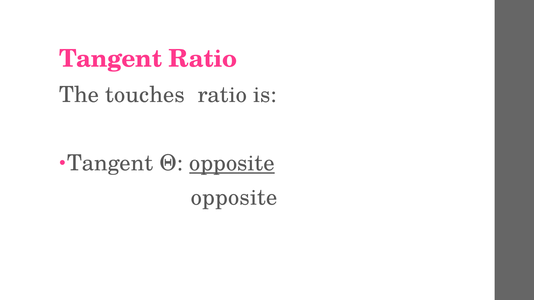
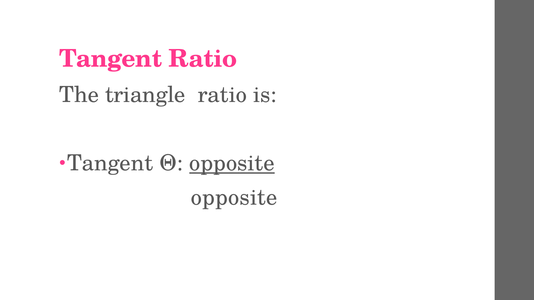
touches: touches -> triangle
